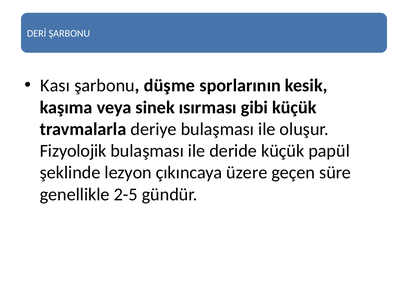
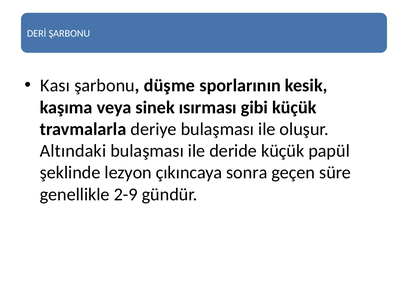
Fizyolojik: Fizyolojik -> Altındaki
üzere: üzere -> sonra
2-5: 2-5 -> 2-9
